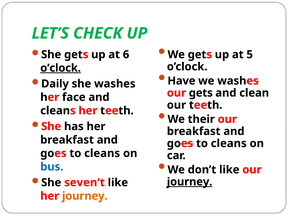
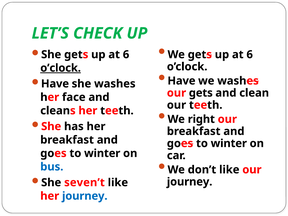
5 at (250, 55): 5 -> 6
Daily at (55, 84): Daily -> Have
their: their -> right
cleans at (229, 143): cleans -> winter
cleans at (102, 153): cleans -> winter
journey at (190, 182) underline: present -> none
journey at (85, 196) colour: orange -> blue
